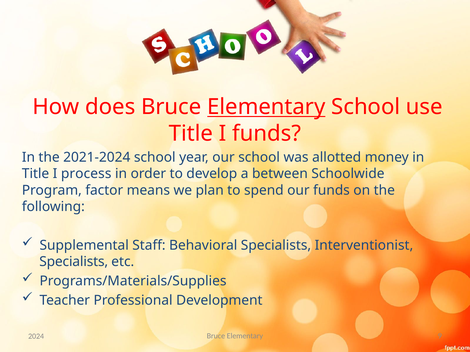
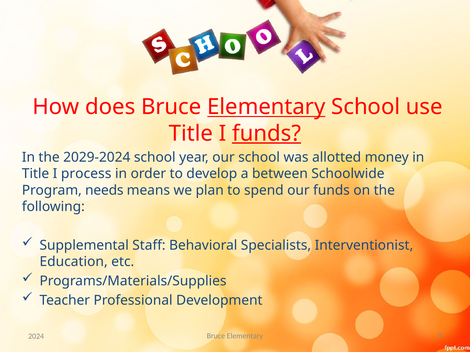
funds at (267, 134) underline: none -> present
2021-2024: 2021-2024 -> 2029-2024
factor: factor -> needs
Specialists at (74, 262): Specialists -> Education
